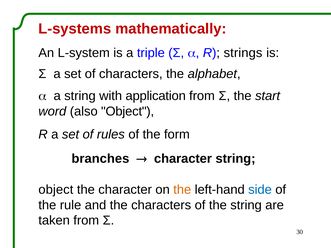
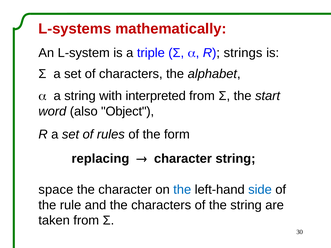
application: application -> interpreted
branches: branches -> replacing
object at (56, 190): object -> space
the at (182, 190) colour: orange -> blue
